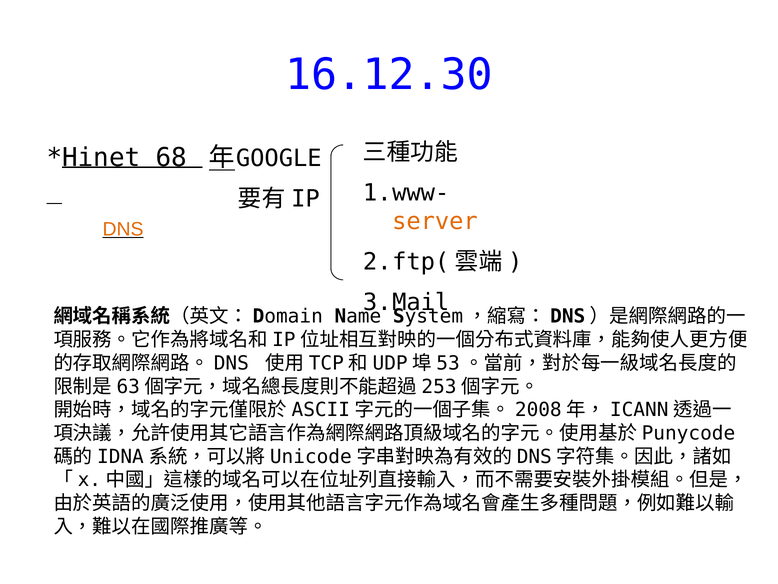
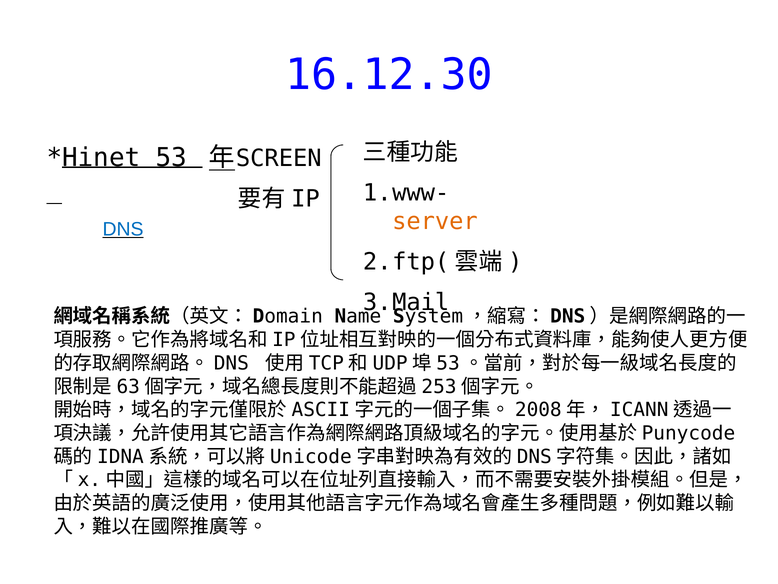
68: 68 -> 53
GOOGLE: GOOGLE -> SCREEN
DNS colour: orange -> blue
